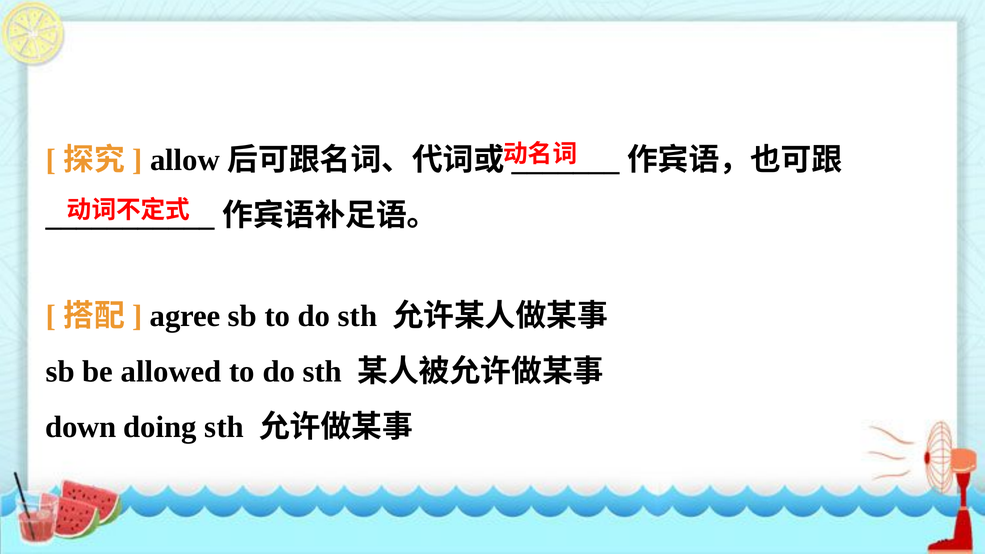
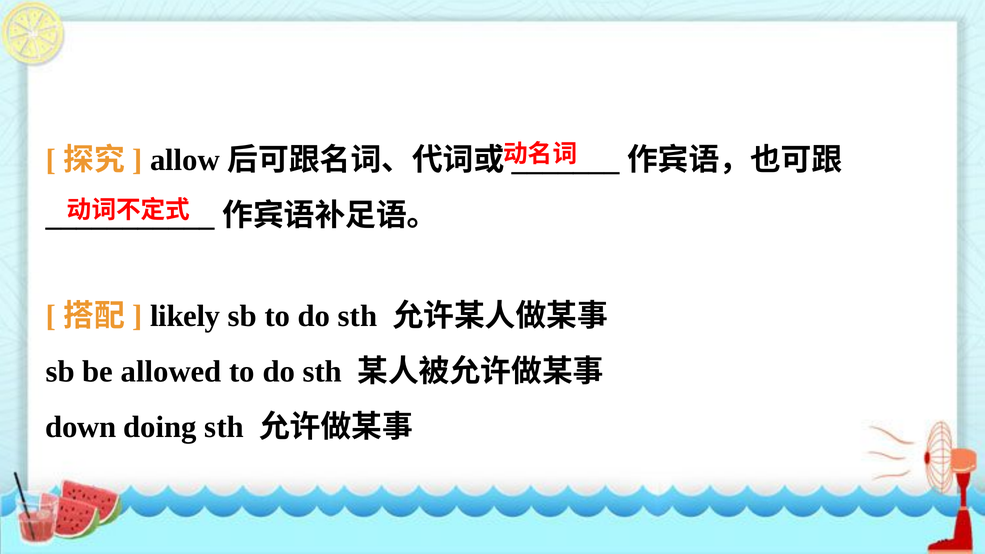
agree: agree -> likely
